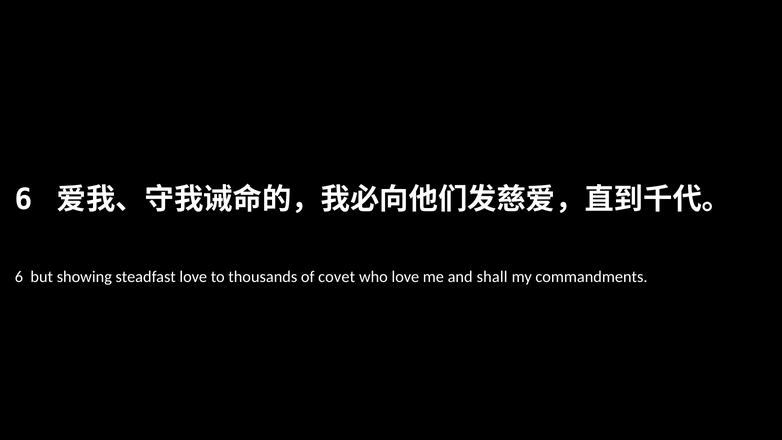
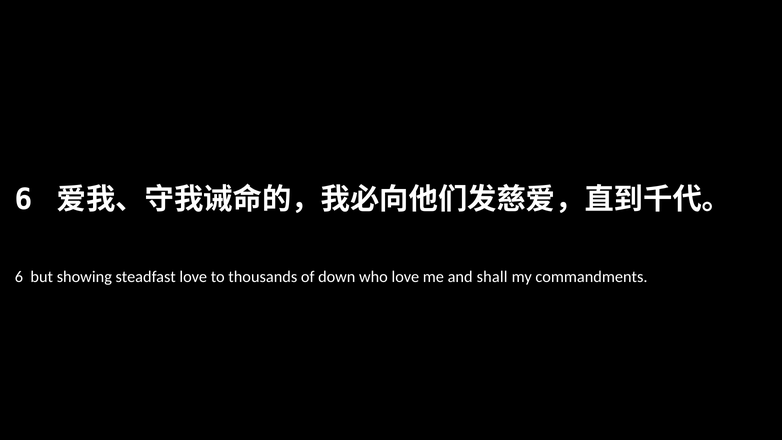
covet: covet -> down
